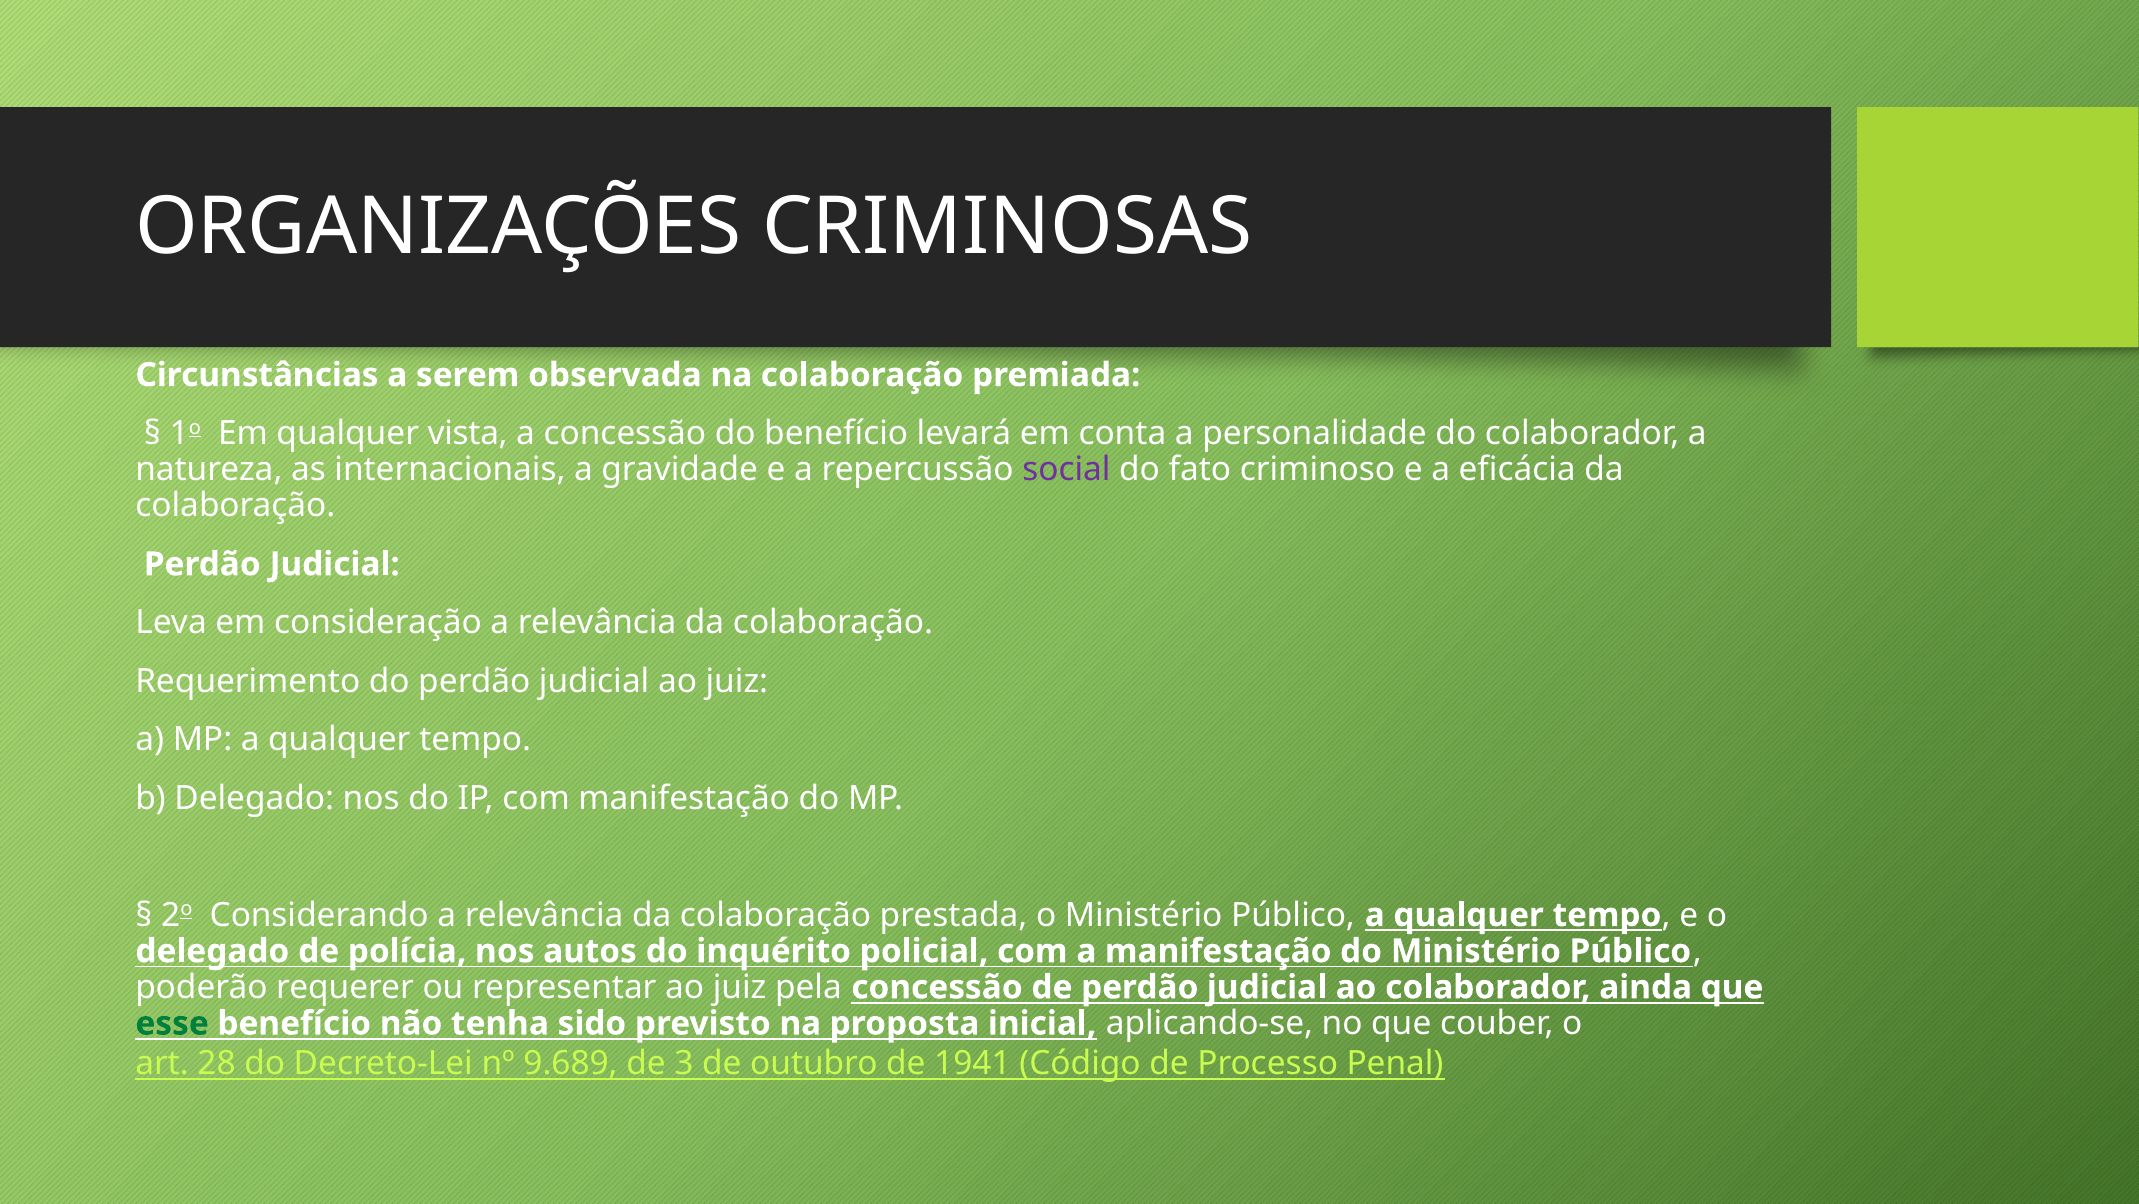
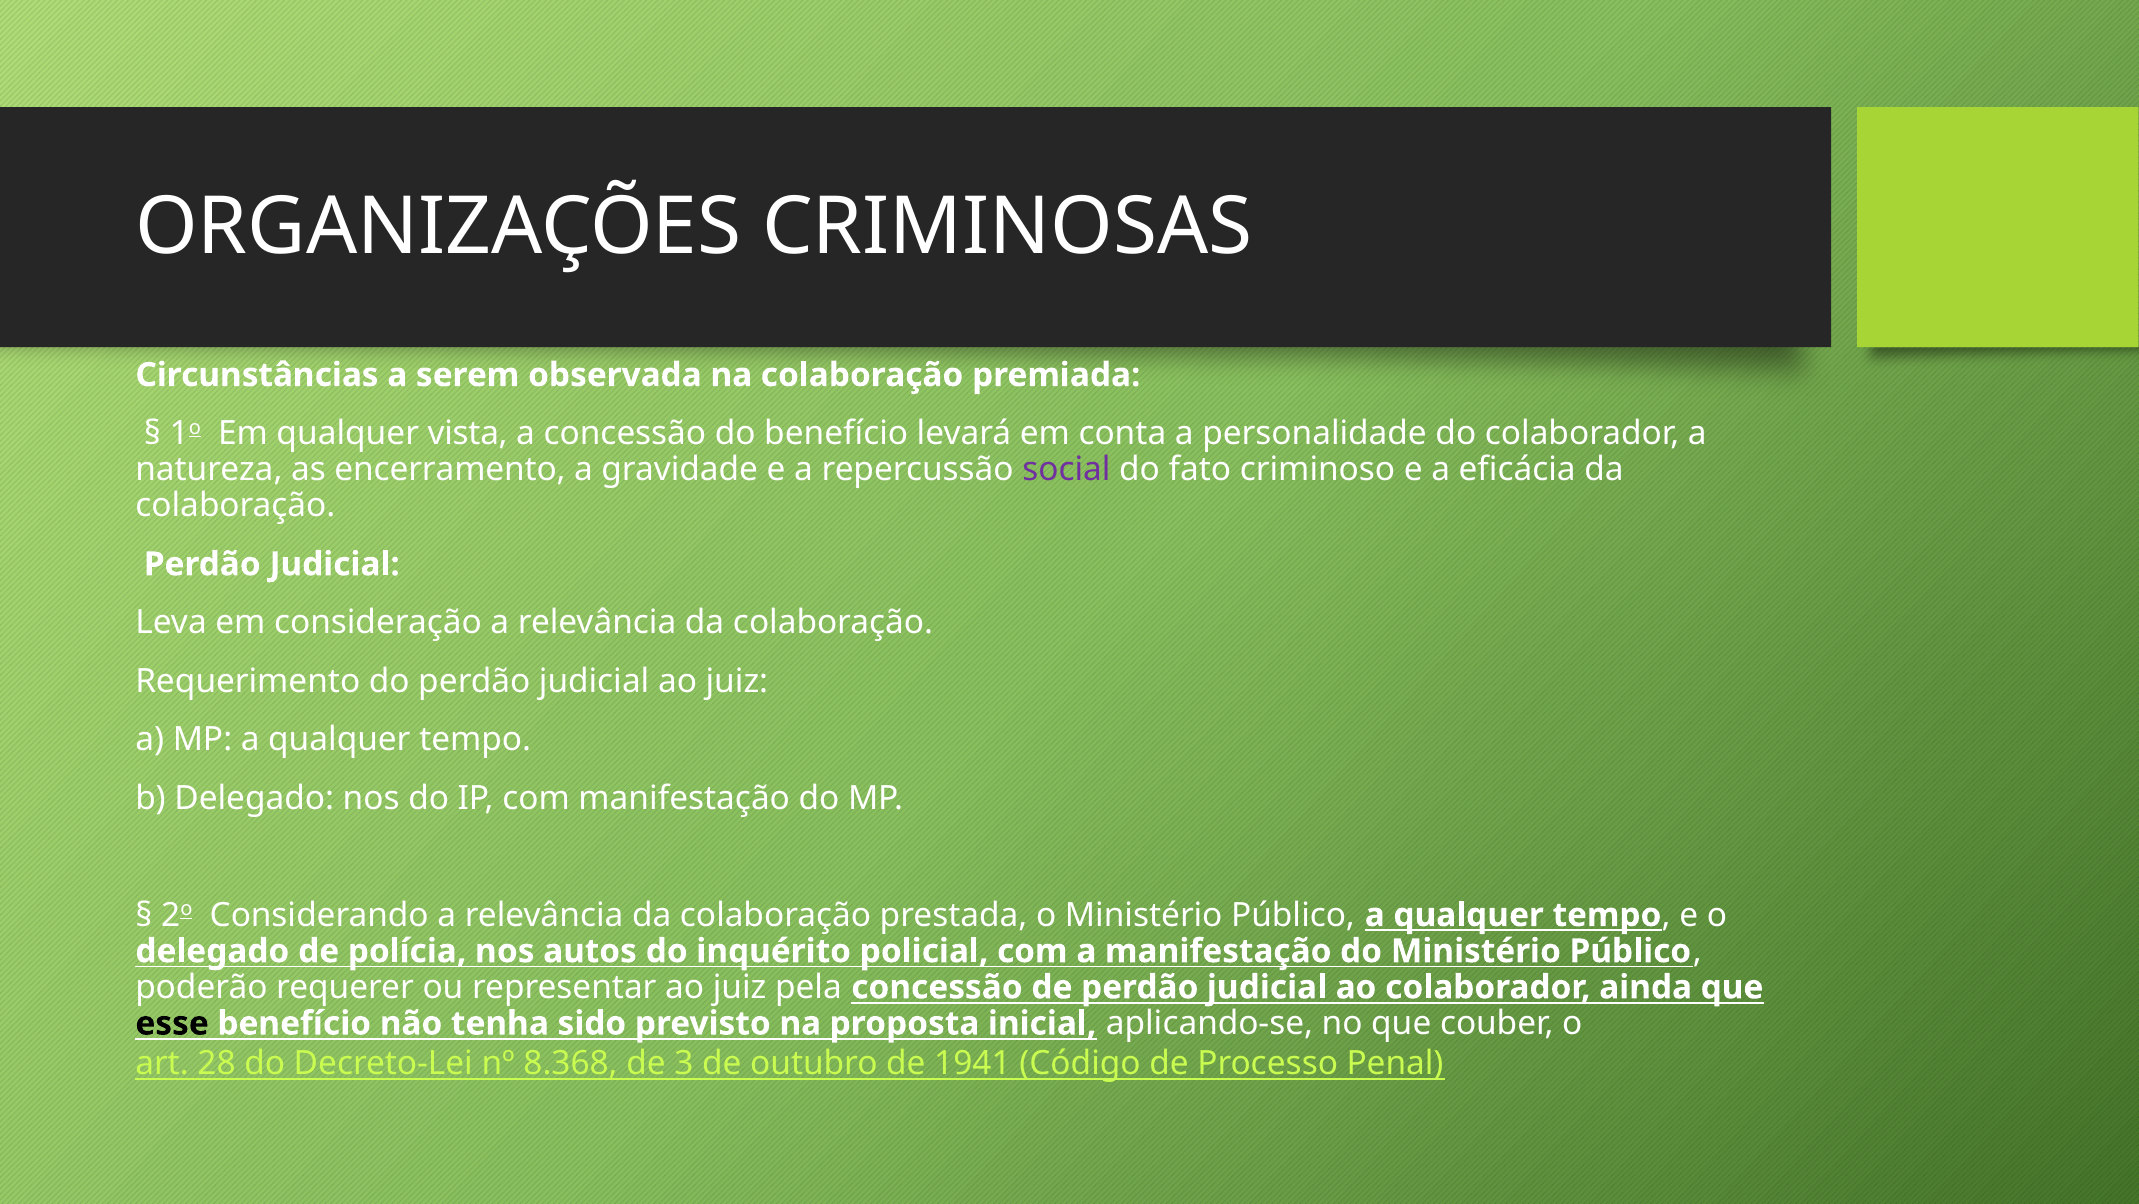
internacionais: internacionais -> encerramento
esse colour: green -> black
9.689: 9.689 -> 8.368
